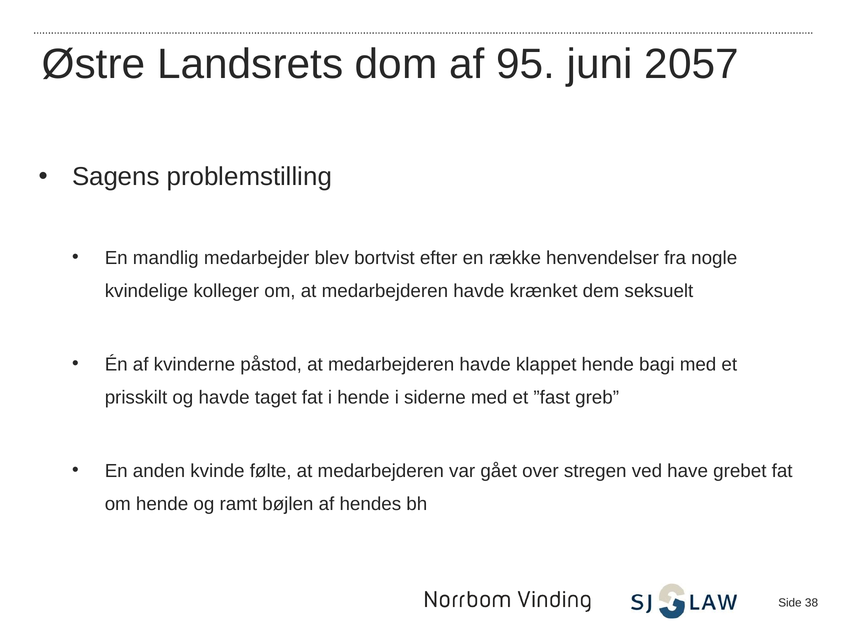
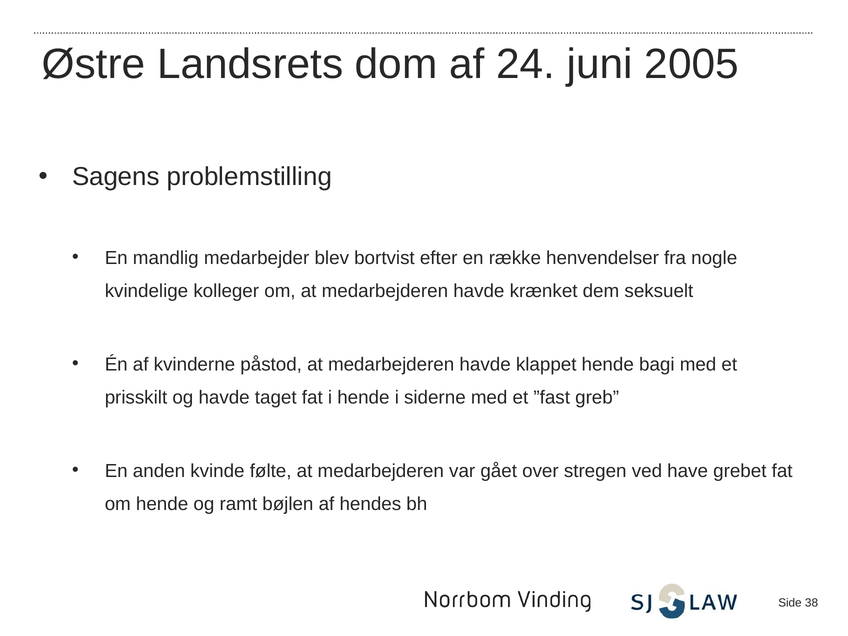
95: 95 -> 24
2057: 2057 -> 2005
